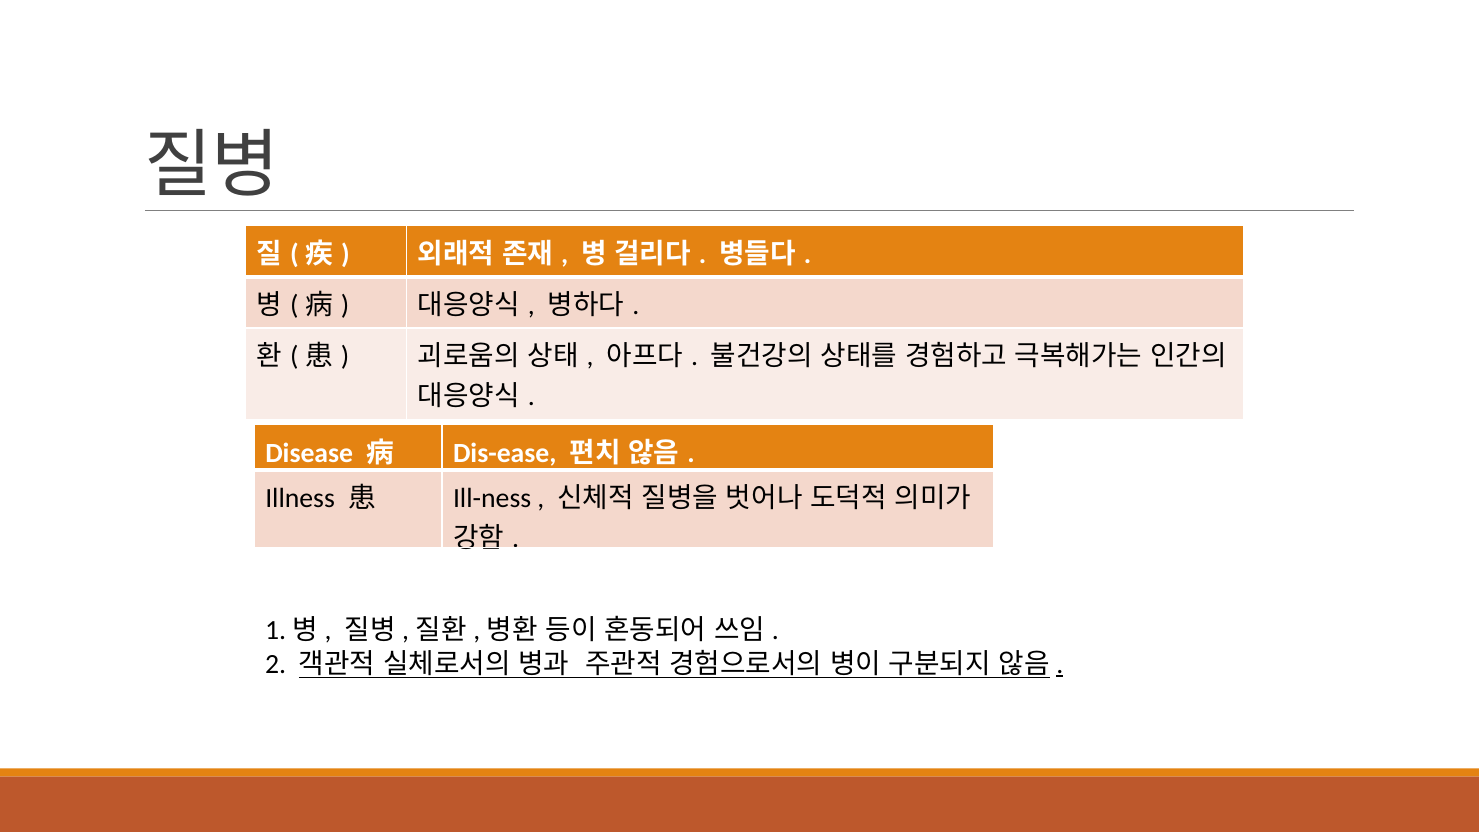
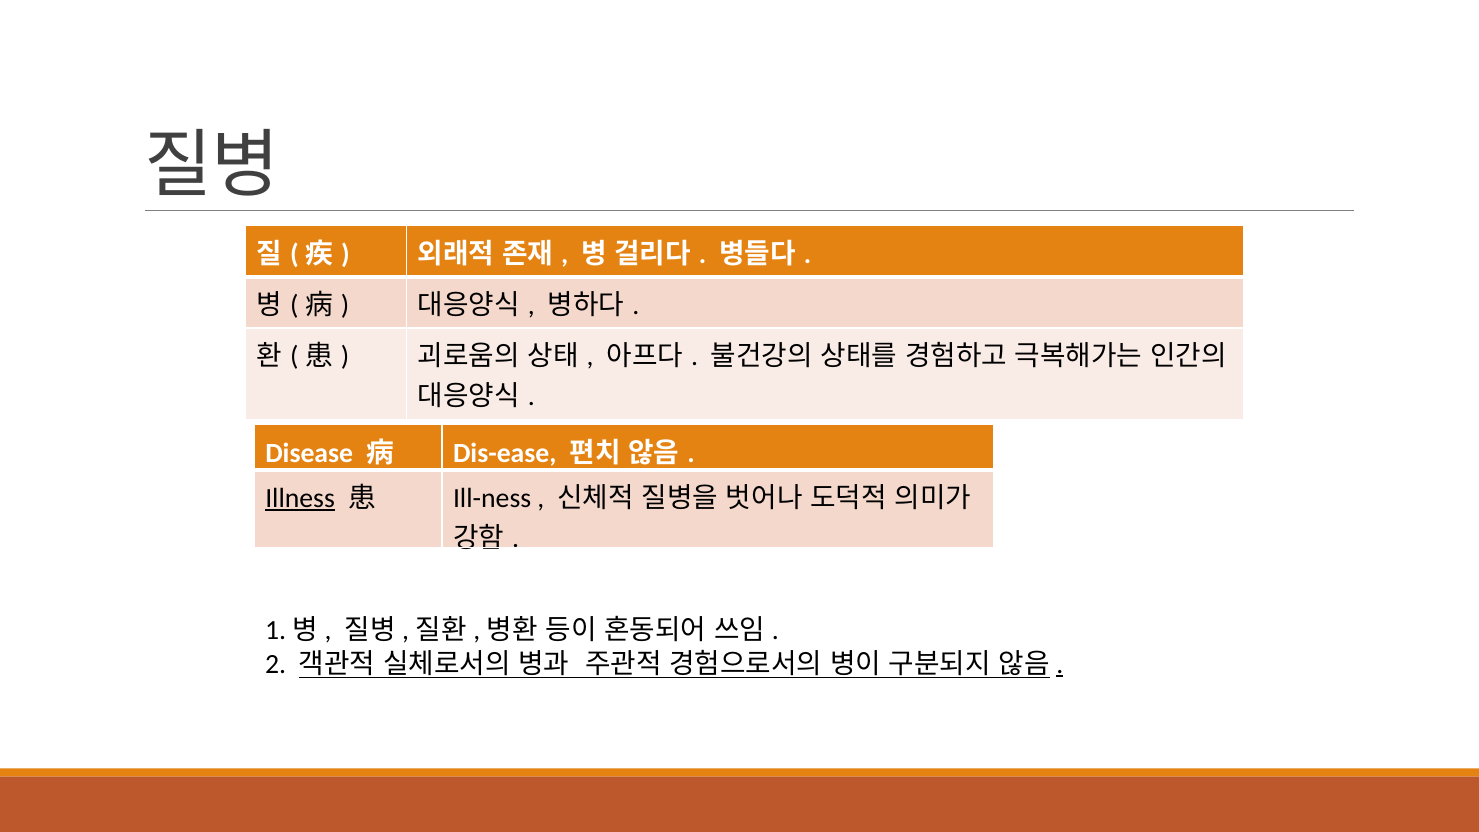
Illness underline: none -> present
